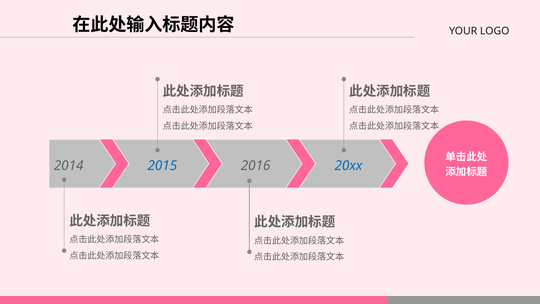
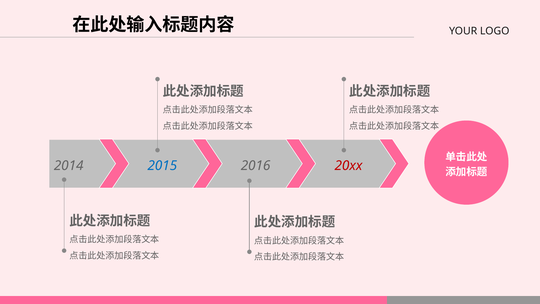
20xx colour: blue -> red
